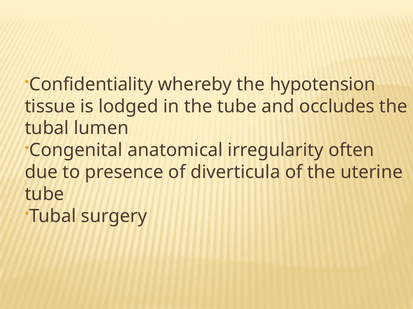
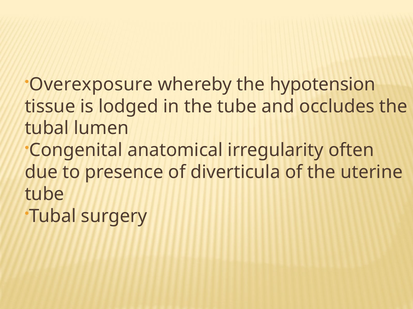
Confidentiality: Confidentiality -> Overexposure
